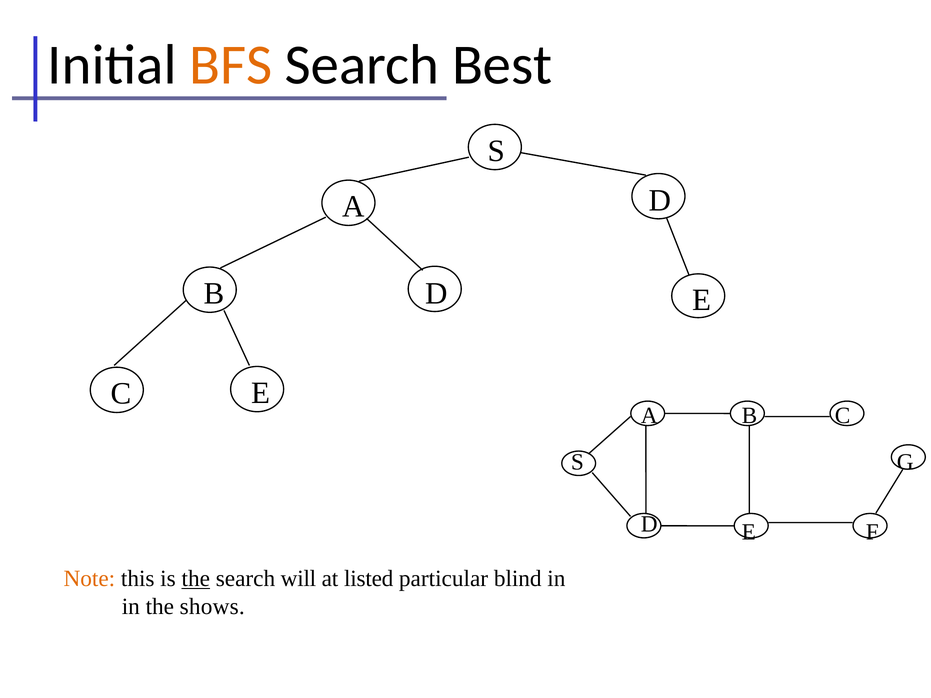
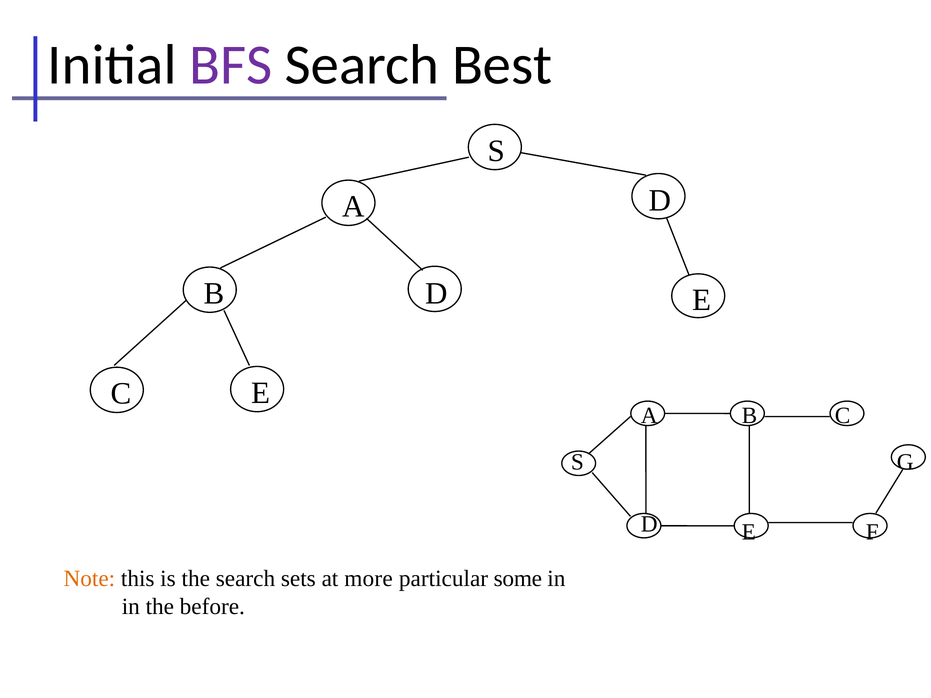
BFS colour: orange -> purple
the at (196, 579) underline: present -> none
will: will -> sets
listed: listed -> more
blind: blind -> some
shows: shows -> before
